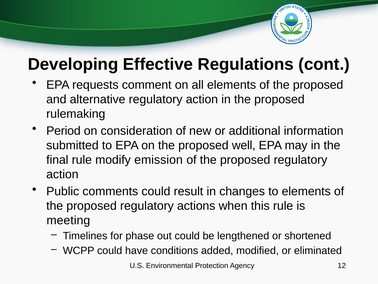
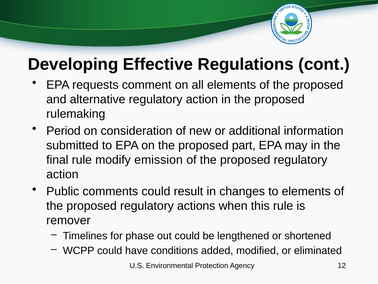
well: well -> part
meeting: meeting -> remover
